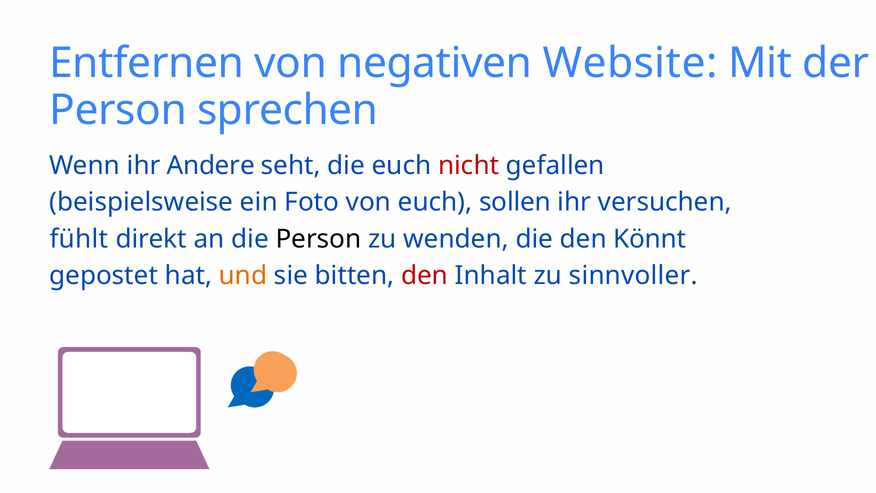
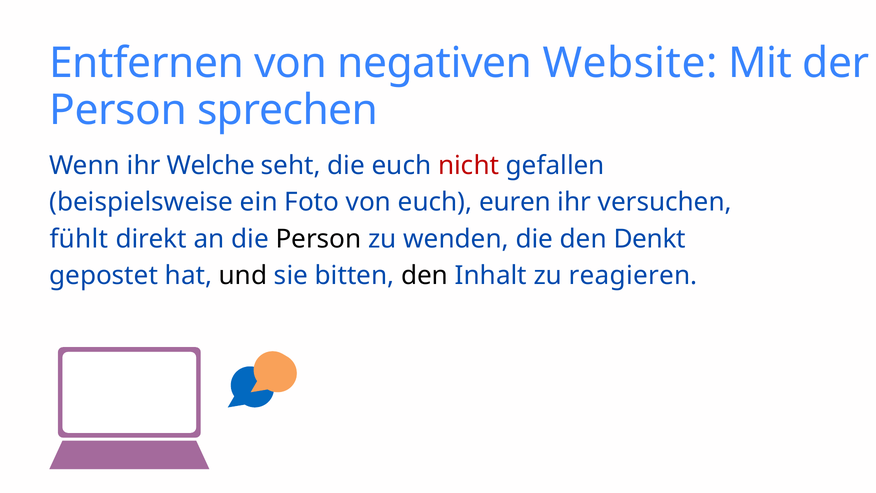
Andere: Andere -> Welche
sollen: sollen -> euren
Könnt: Könnt -> Denkt
und colour: orange -> black
den at (425, 275) colour: red -> black
sinnvoller: sinnvoller -> reagieren
